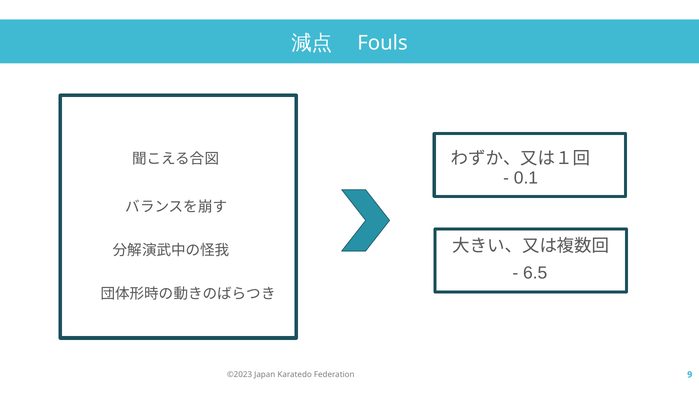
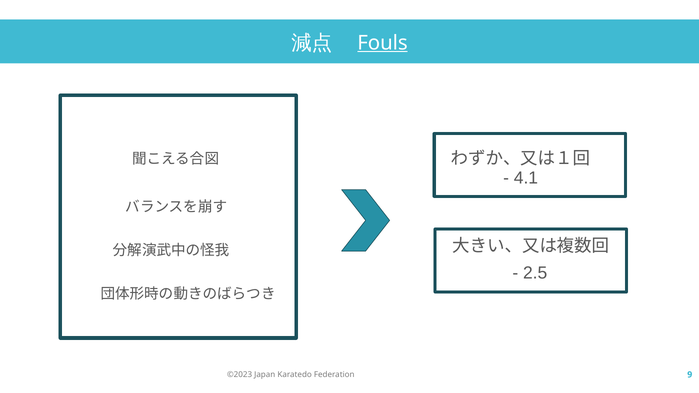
Fouls underline: none -> present
0.1: 0.1 -> 4.1
6.5: 6.5 -> 2.5
